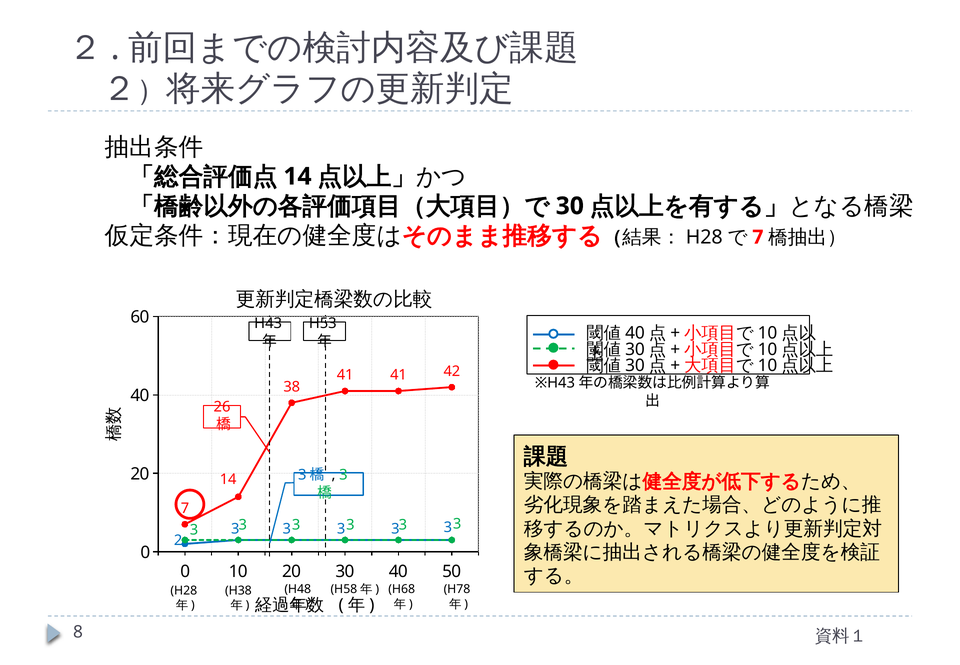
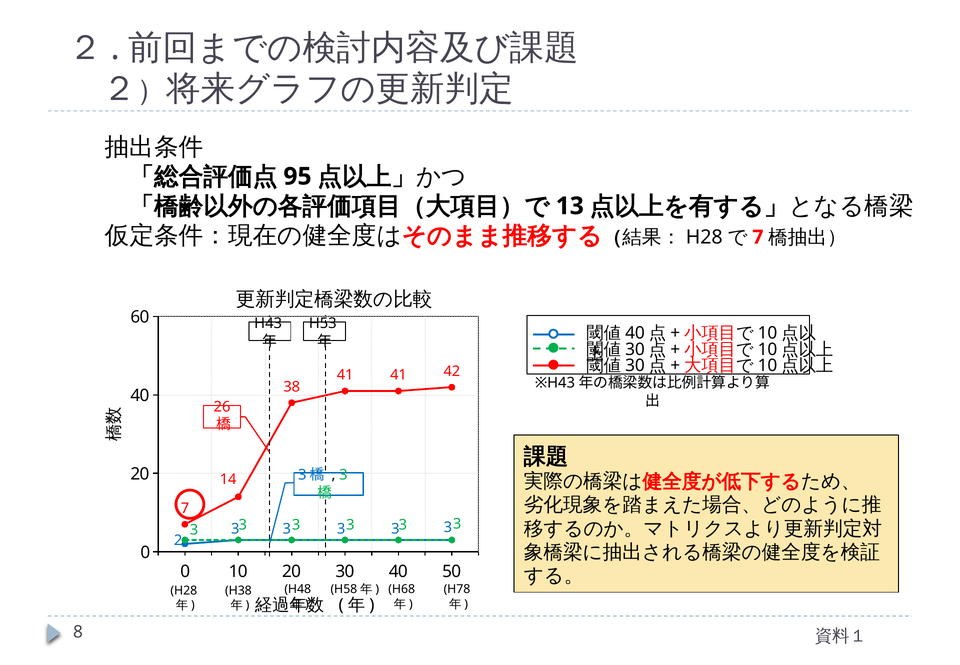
14 at (297, 176): 14 -> 95
30 at (570, 206): 30 -> 13
